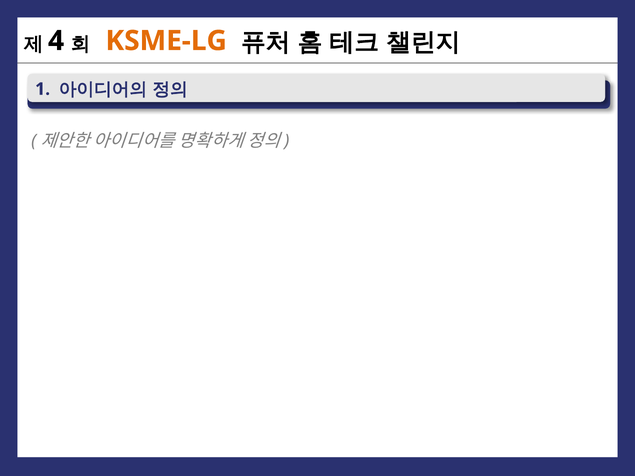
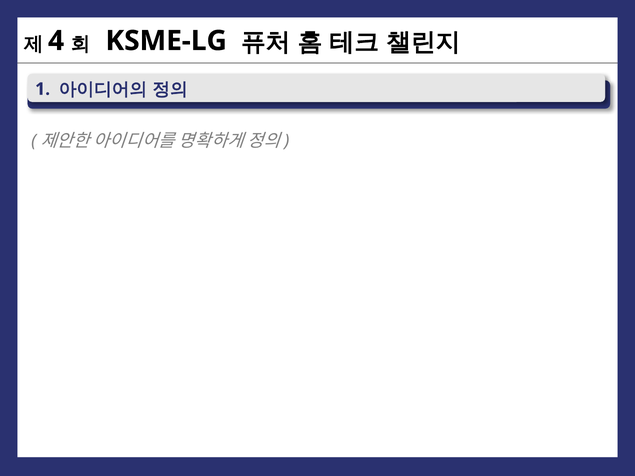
KSME-LG colour: orange -> black
